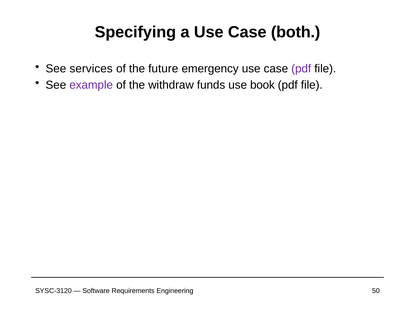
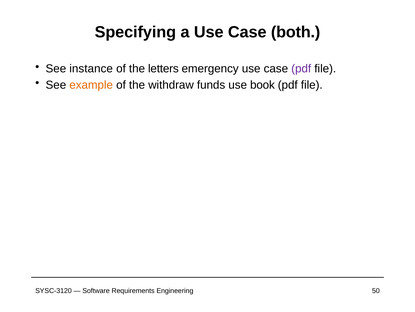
services: services -> instance
future: future -> letters
example colour: purple -> orange
